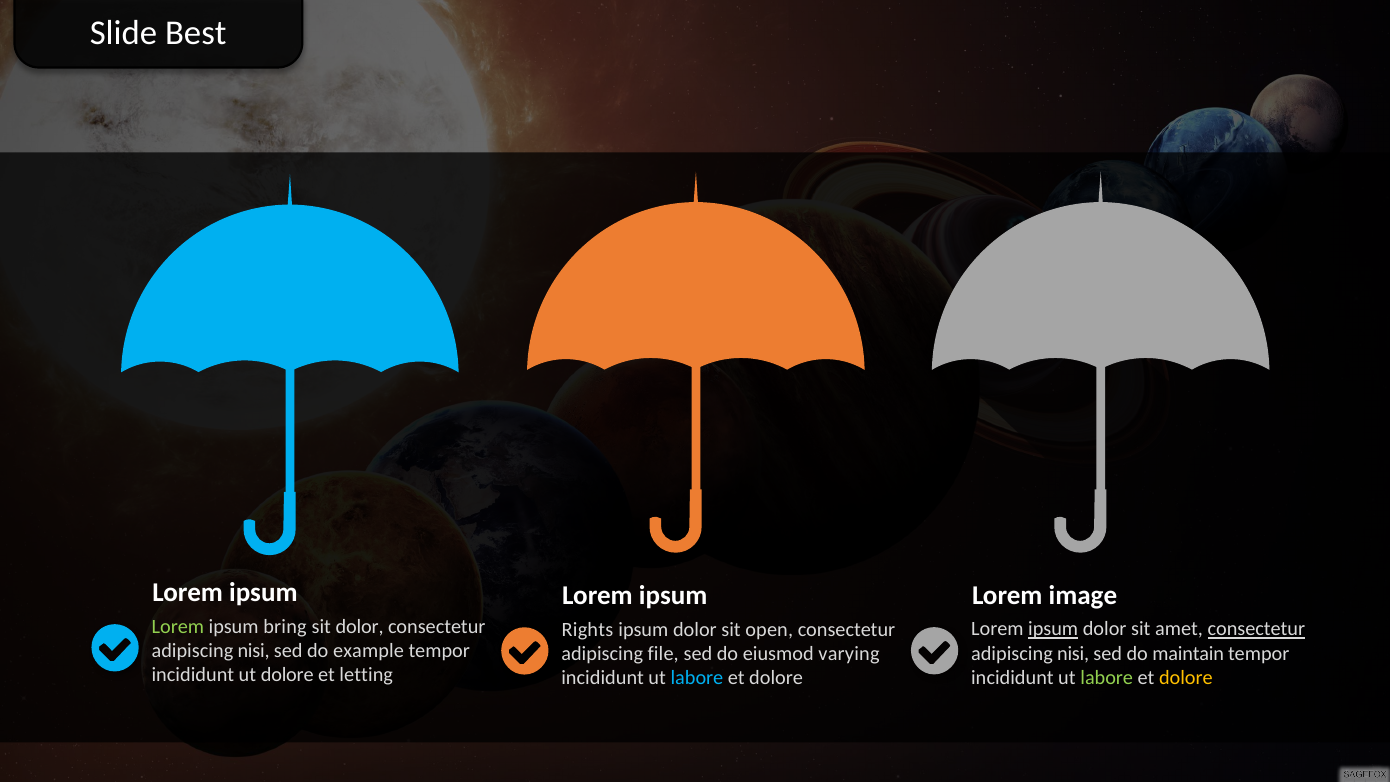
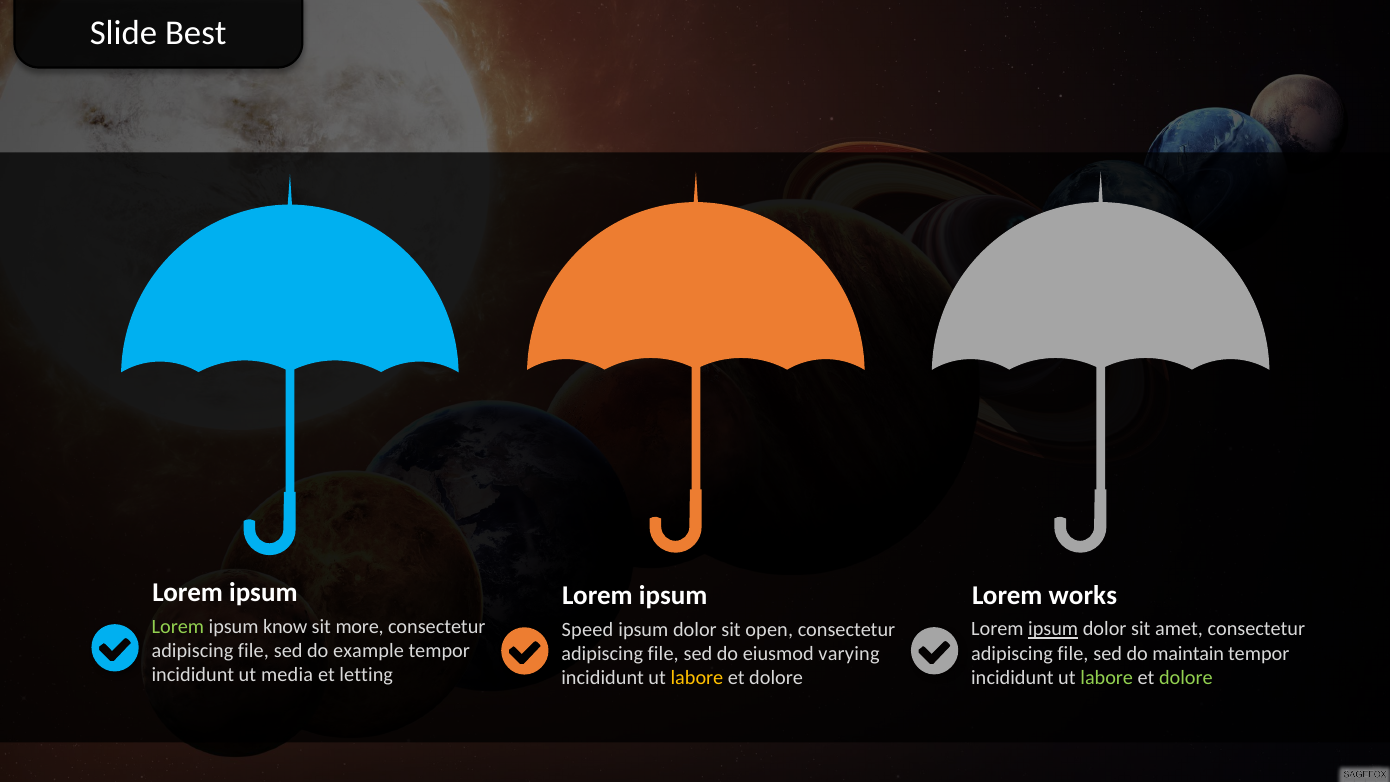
image: image -> works
bring: bring -> know
sit dolor: dolor -> more
consectetur at (1256, 629) underline: present -> none
Rights: Rights -> Speed
nisi at (254, 651): nisi -> file
nisi at (1073, 654): nisi -> file
ut dolore: dolore -> media
dolore at (1186, 678) colour: yellow -> light green
labore at (697, 678) colour: light blue -> yellow
